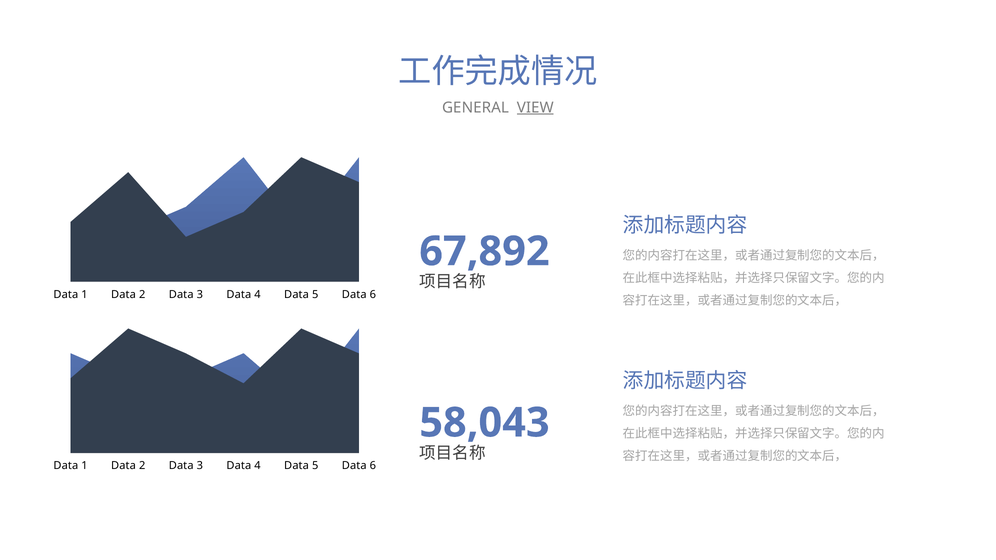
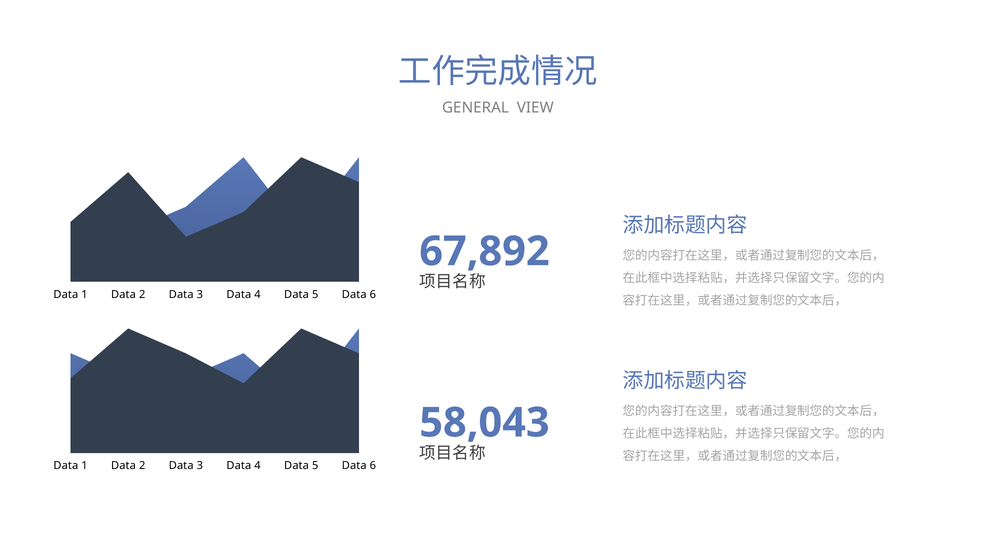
VIEW underline: present -> none
